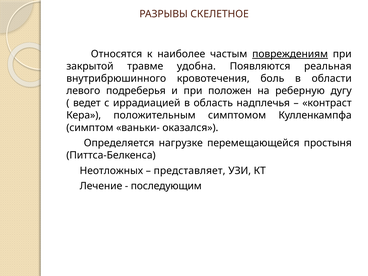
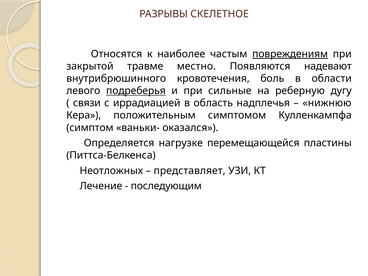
удобна: удобна -> местно
реальная: реальная -> надевают
подреберья underline: none -> present
положен: положен -> сильные
ведет: ведет -> связи
контраст: контраст -> нижнюю
простыня: простыня -> пластины
